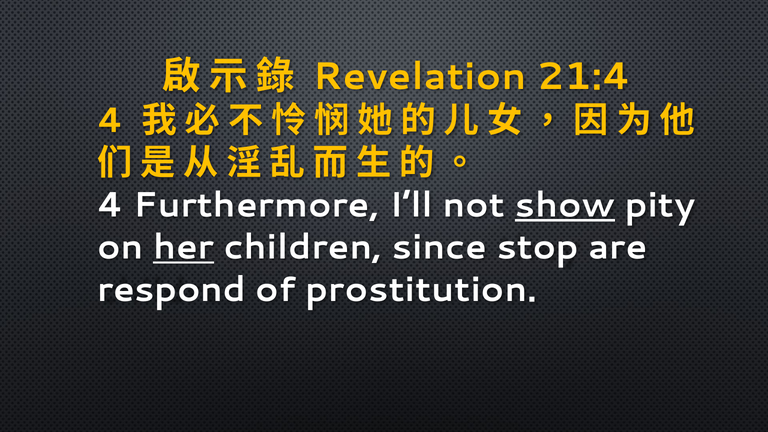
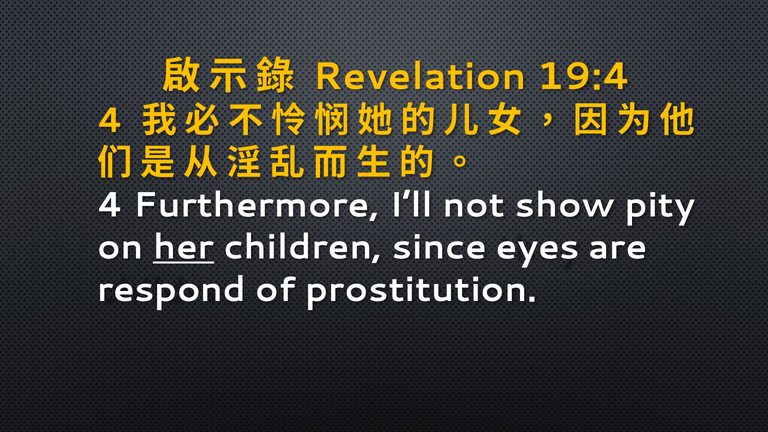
21:4: 21:4 -> 19:4
show underline: present -> none
stop: stop -> eyes
